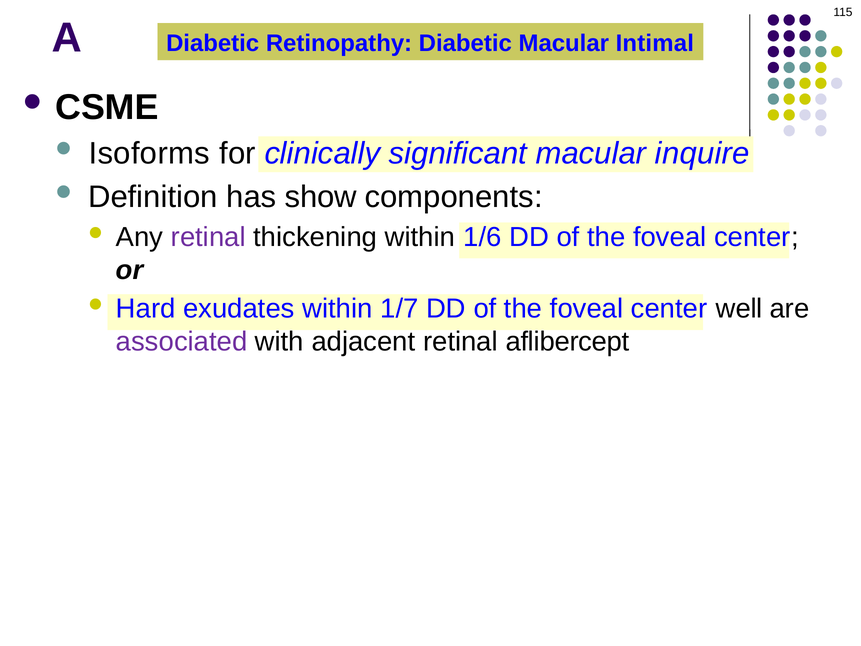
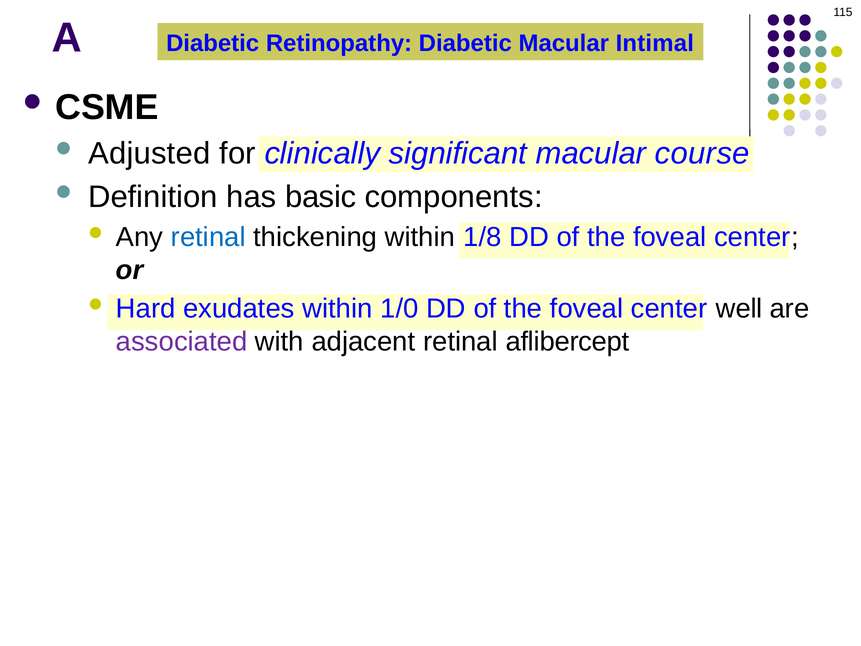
Isoforms: Isoforms -> Adjusted
inquire: inquire -> course
show: show -> basic
retinal at (208, 237) colour: purple -> blue
1/6: 1/6 -> 1/8
1/7: 1/7 -> 1/0
